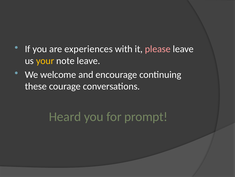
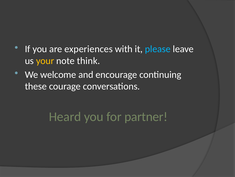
please colour: pink -> light blue
note leave: leave -> think
prompt: prompt -> partner
